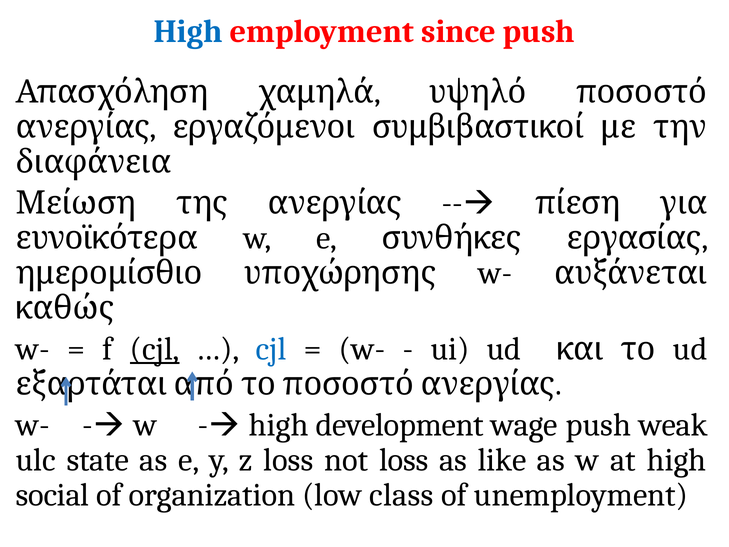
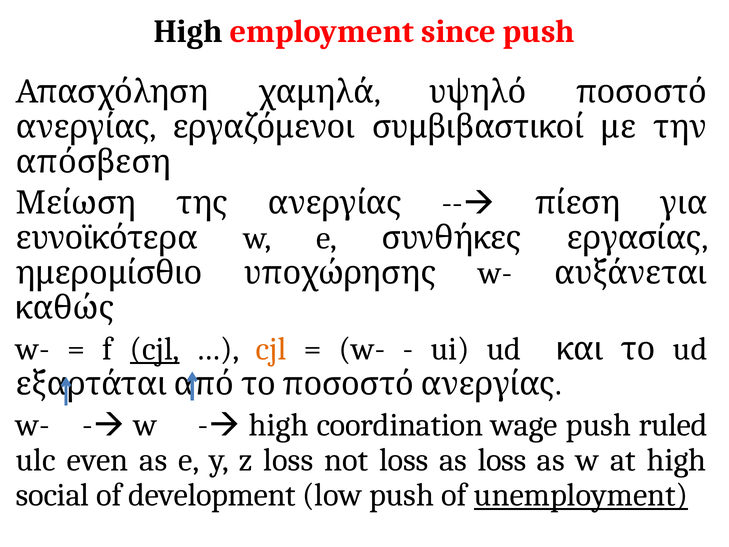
High at (188, 32) colour: blue -> black
διαφάνεια: διαφάνεια -> απόσβεση
cjl at (271, 349) colour: blue -> orange
development: development -> coordination
weak: weak -> ruled
state: state -> even
as like: like -> loss
organization: organization -> development
low class: class -> push
unemployment underline: none -> present
